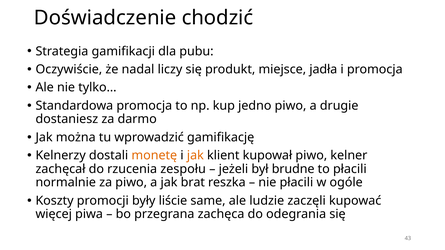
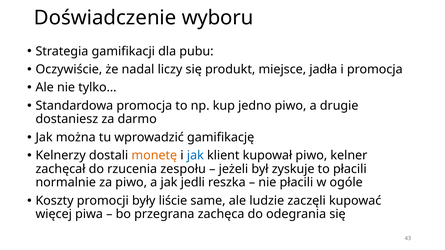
chodzić: chodzić -> wyboru
jak at (195, 156) colour: orange -> blue
brudne: brudne -> zyskuje
brat: brat -> jedli
